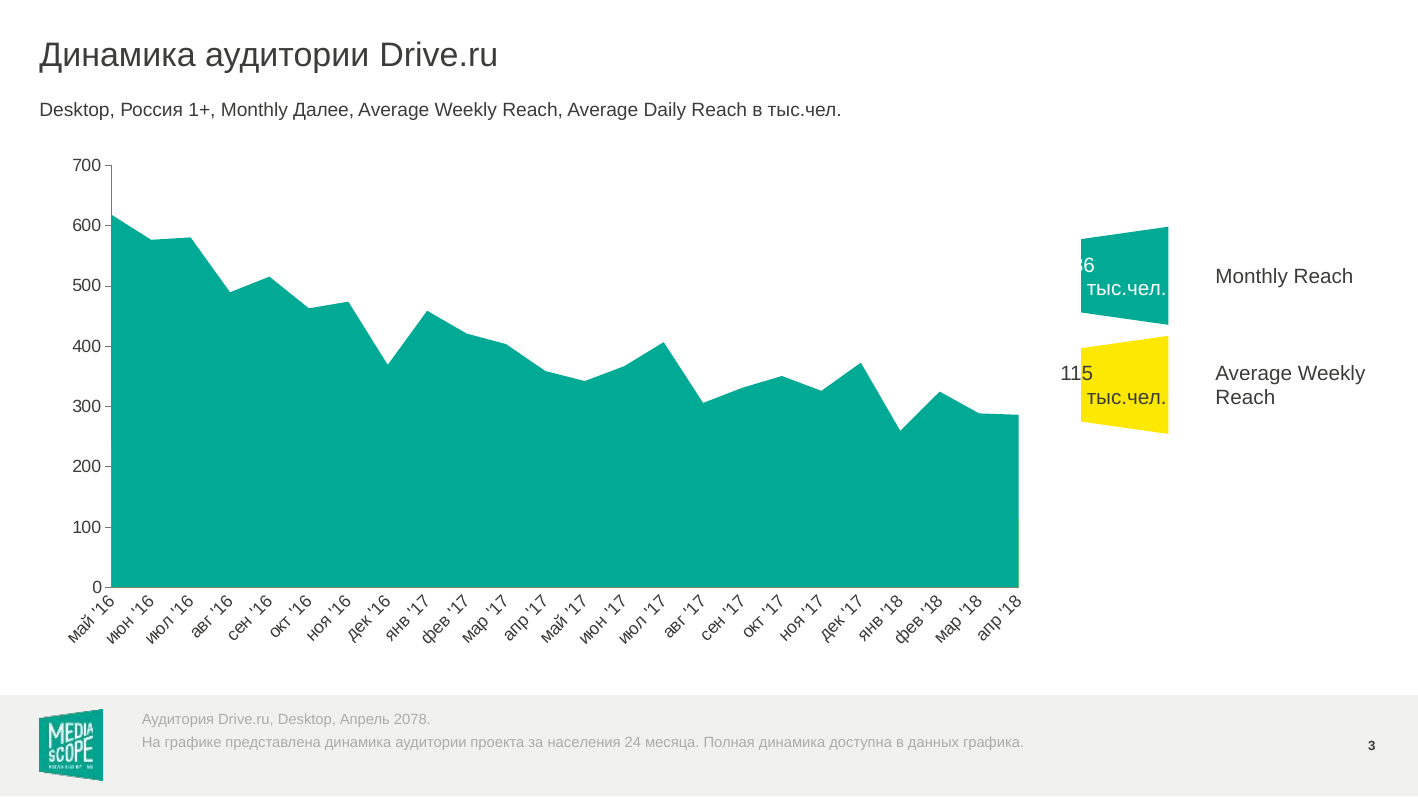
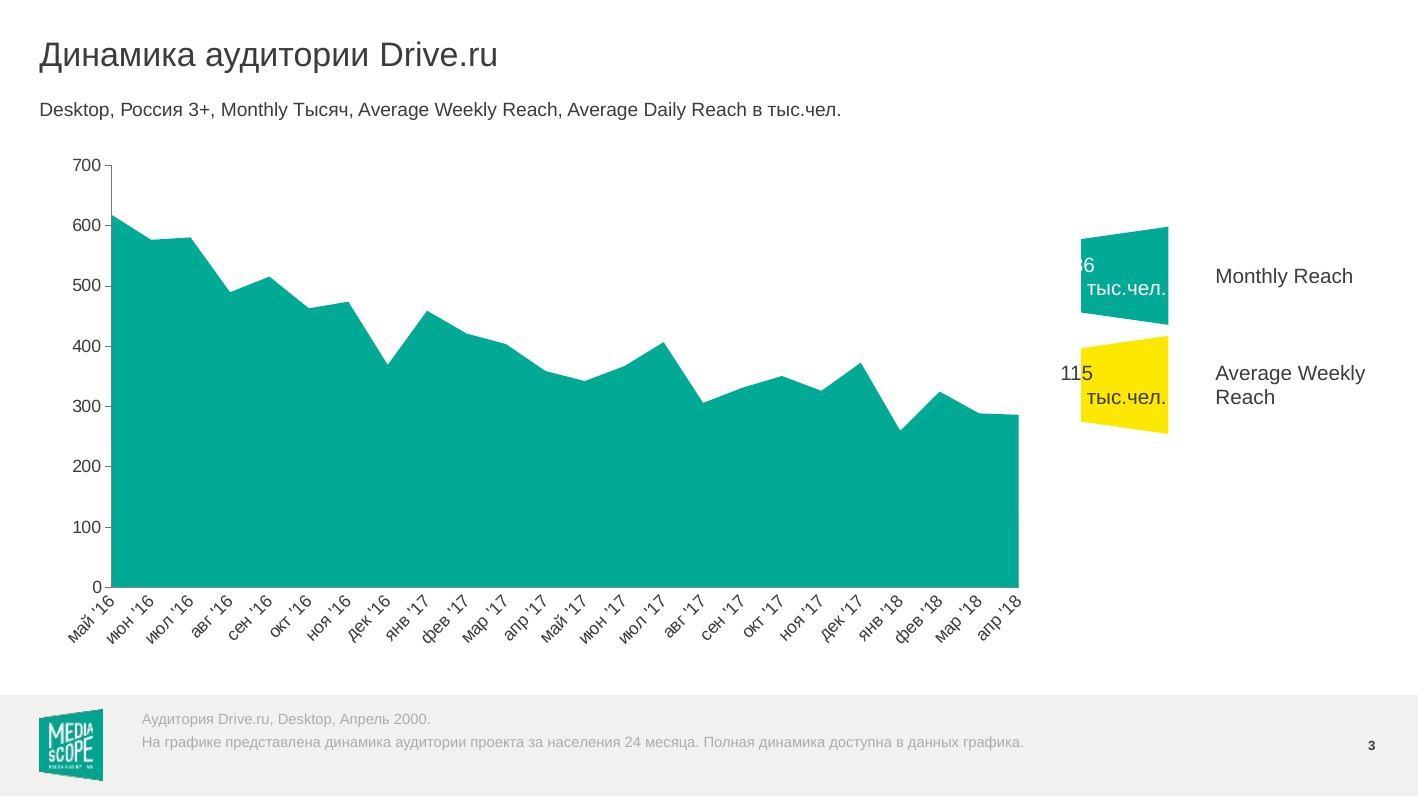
1+: 1+ -> 3+
Далее: Далее -> Тысяч
2078: 2078 -> 2000
